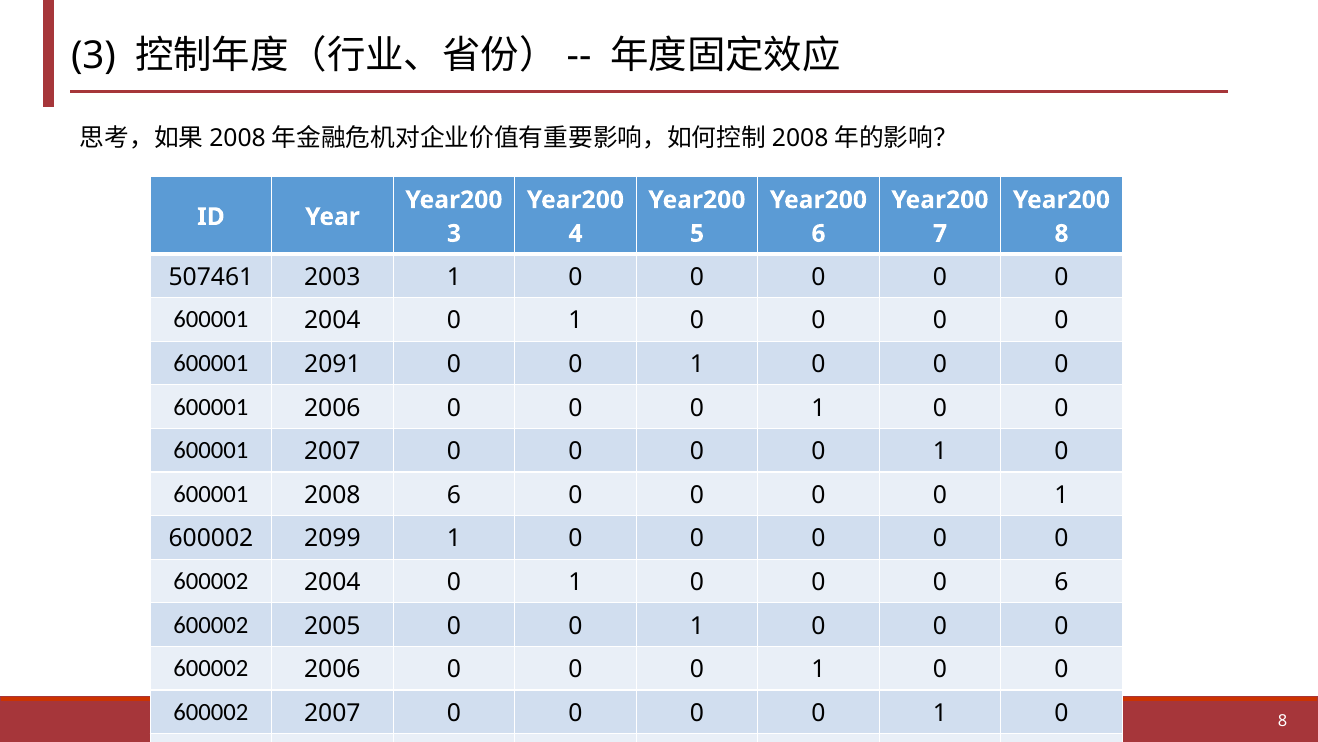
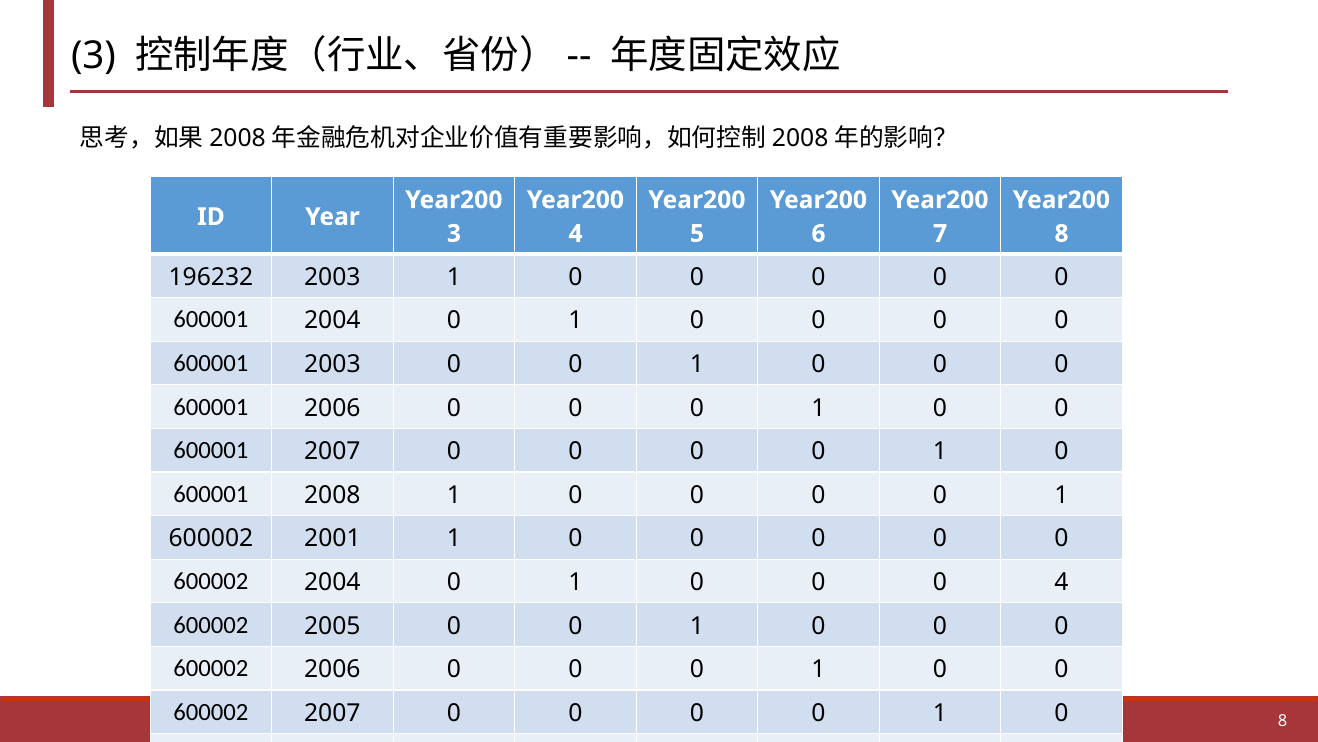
507461: 507461 -> 196232
600001 2091: 2091 -> 2003
2008 6: 6 -> 1
2099: 2099 -> 2001
0 6: 6 -> 4
